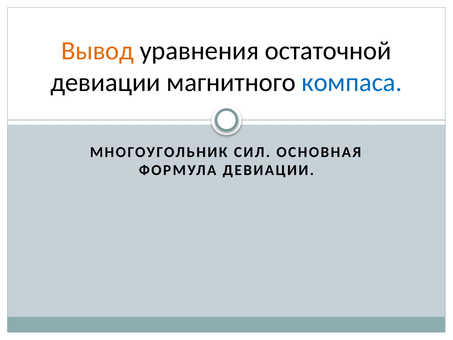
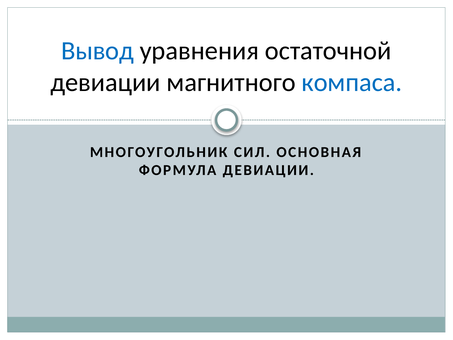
Вывод colour: orange -> blue
